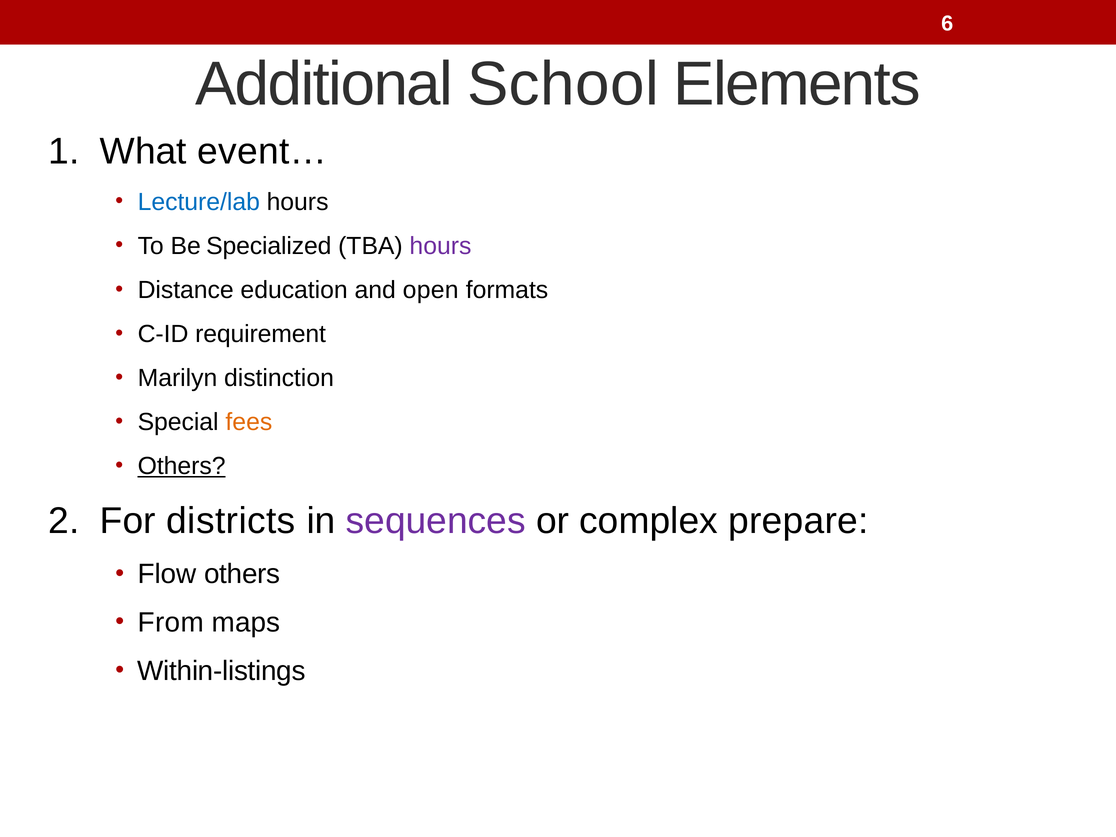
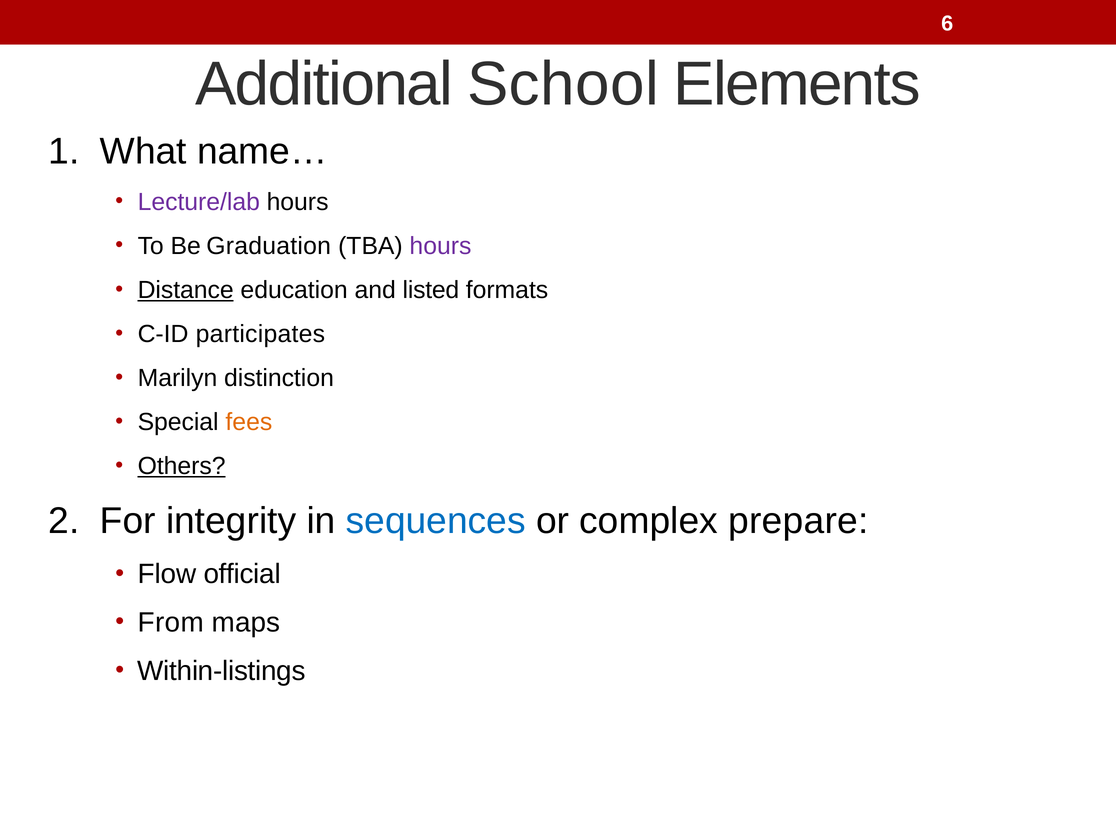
event…: event… -> name…
Lecture/lab colour: blue -> purple
Specialized: Specialized -> Graduation
Distance underline: none -> present
open: open -> listed
requirement: requirement -> participates
districts: districts -> integrity
sequences colour: purple -> blue
Flow others: others -> official
